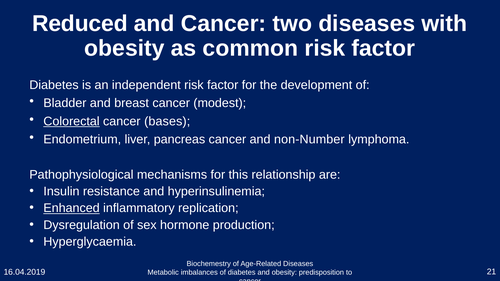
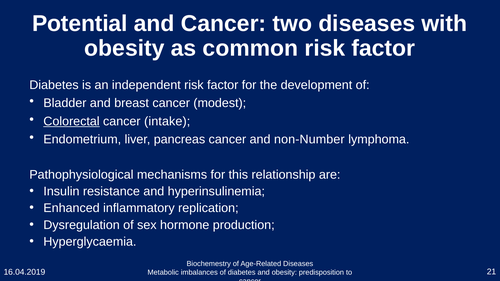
Reduced: Reduced -> Potential
bases: bases -> intake
Enhanced underline: present -> none
